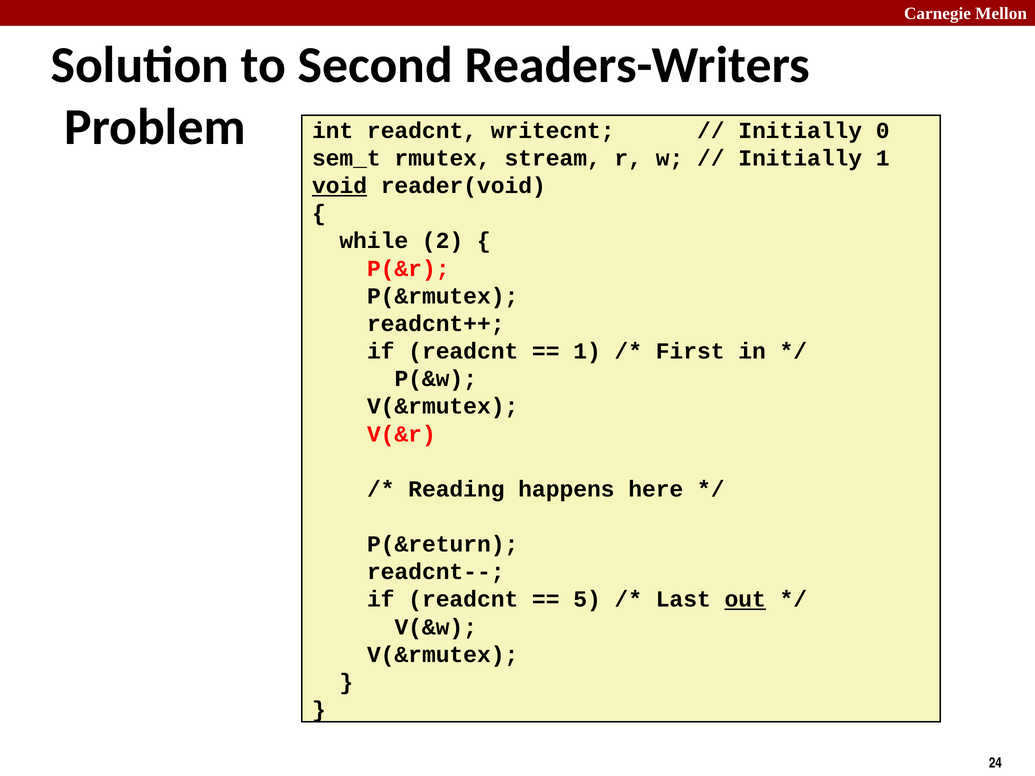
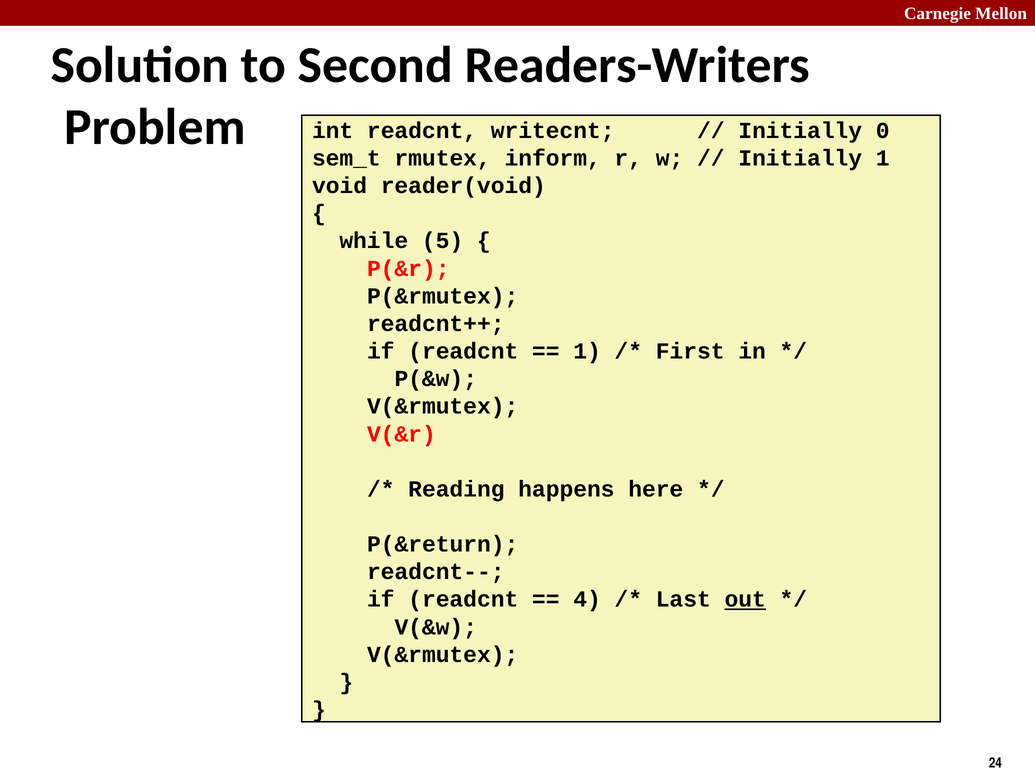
stream: stream -> inform
void underline: present -> none
2: 2 -> 5
5: 5 -> 4
